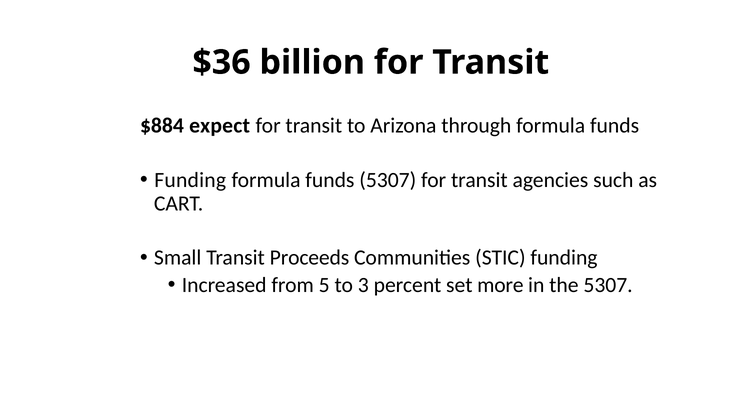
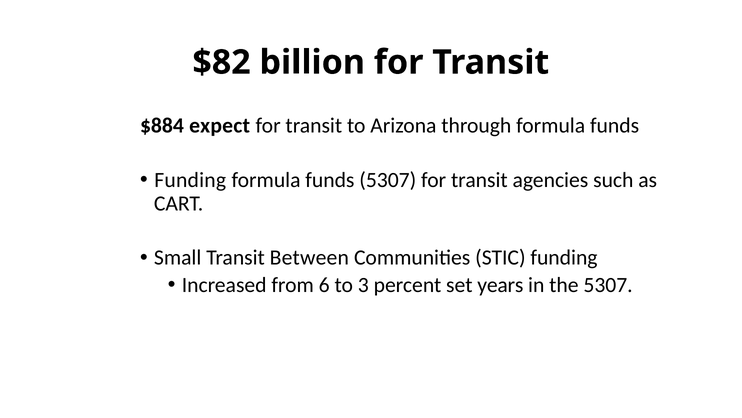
$36: $36 -> $82
Proceeds: Proceeds -> Between
5: 5 -> 6
more: more -> years
